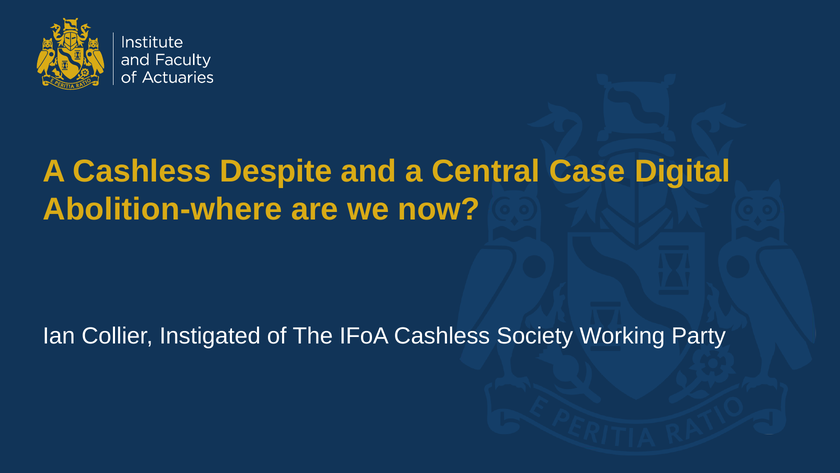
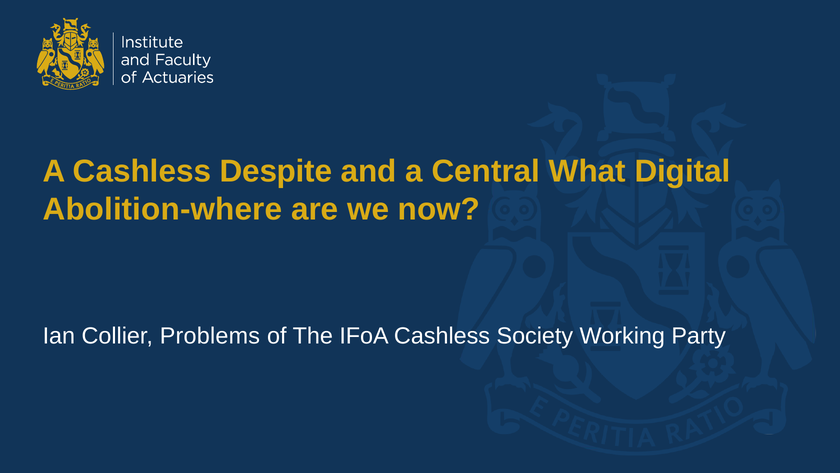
Case: Case -> What
Instigated: Instigated -> Problems
